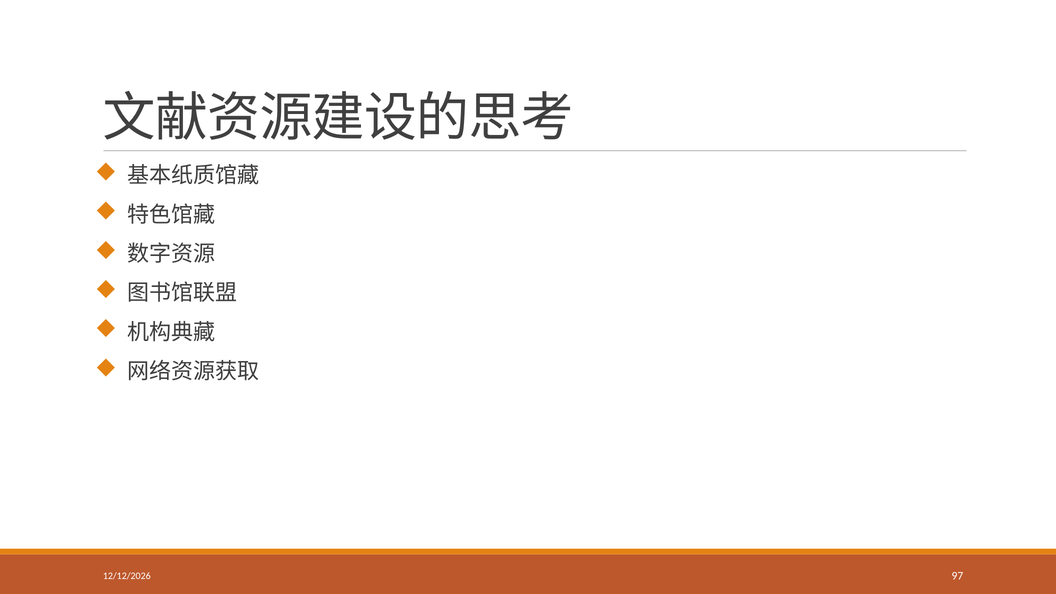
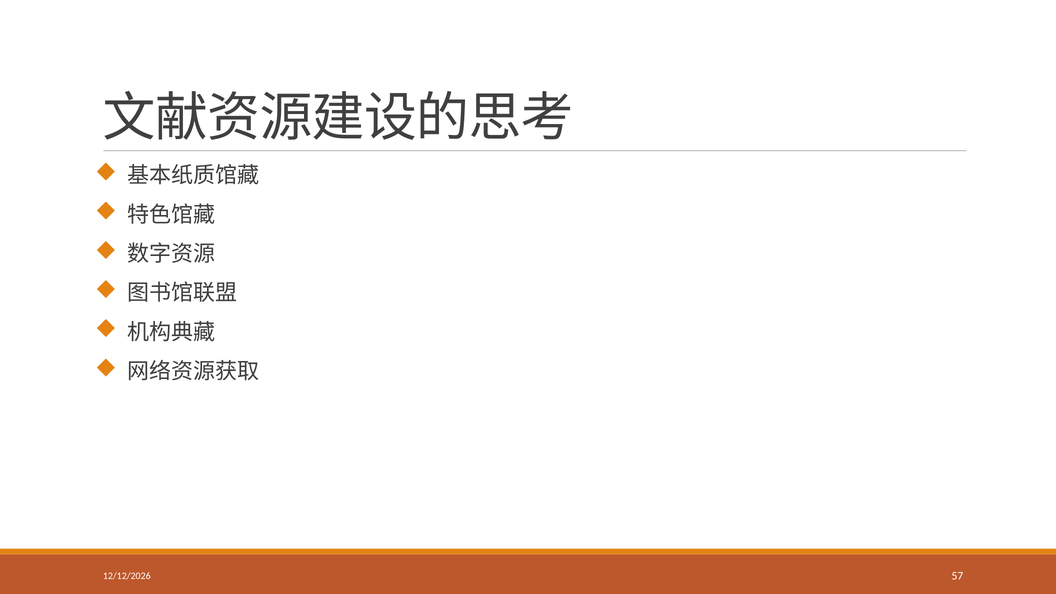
97: 97 -> 57
